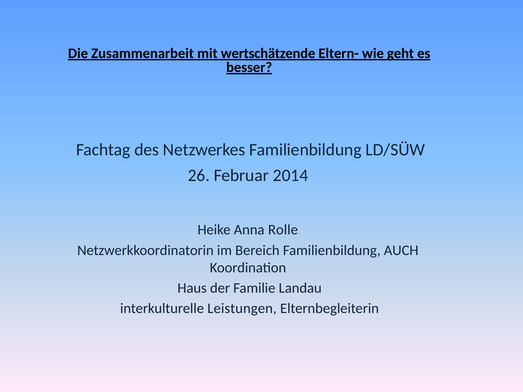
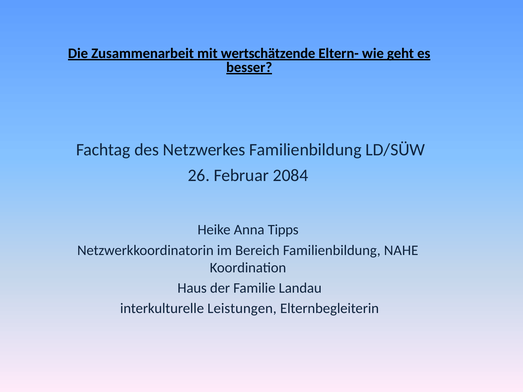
2014: 2014 -> 2084
Rolle: Rolle -> Tipps
AUCH: AUCH -> NAHE
